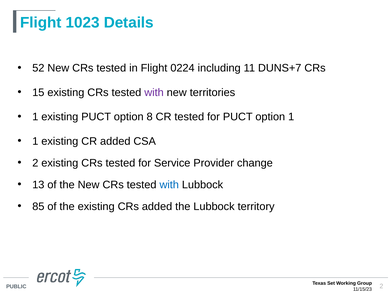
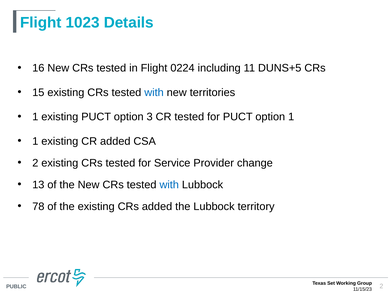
52: 52 -> 16
DUNS+7: DUNS+7 -> DUNS+5
with at (154, 92) colour: purple -> blue
8: 8 -> 3
85: 85 -> 78
